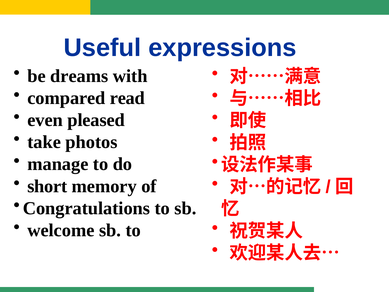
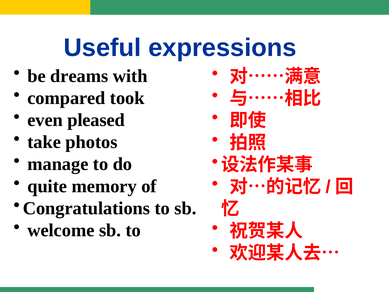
read: read -> took
short: short -> quite
